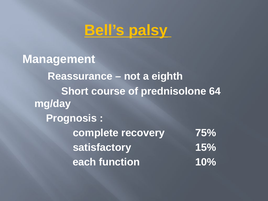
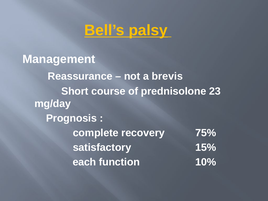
eighth: eighth -> brevis
64: 64 -> 23
